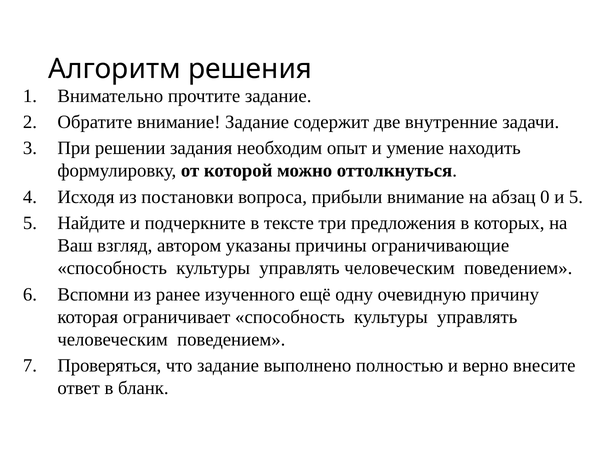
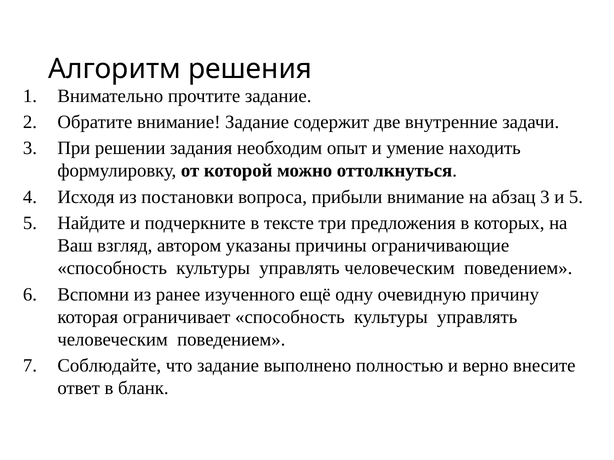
абзац 0: 0 -> 3
Проверяться: Проверяться -> Соблюдайте
